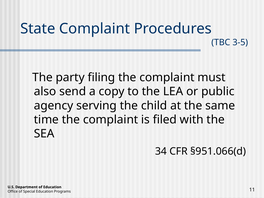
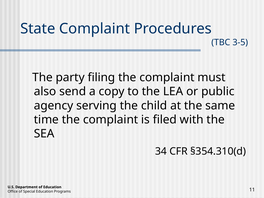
§951.066(d: §951.066(d -> §354.310(d
